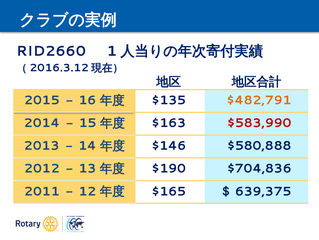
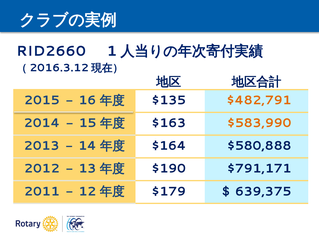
$583,990 colour: red -> orange
$146: $146 -> $164
$704,836: $704,836 -> $791,171
$165: $165 -> $179
